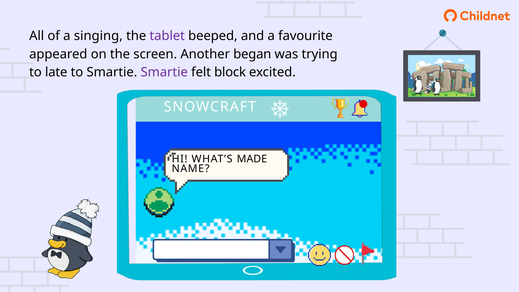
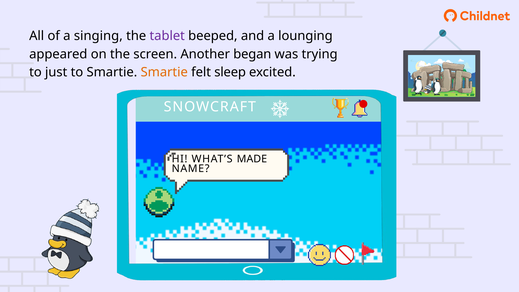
favourite: favourite -> lounging
late: late -> just
Smartie at (164, 72) colour: purple -> orange
block: block -> sleep
